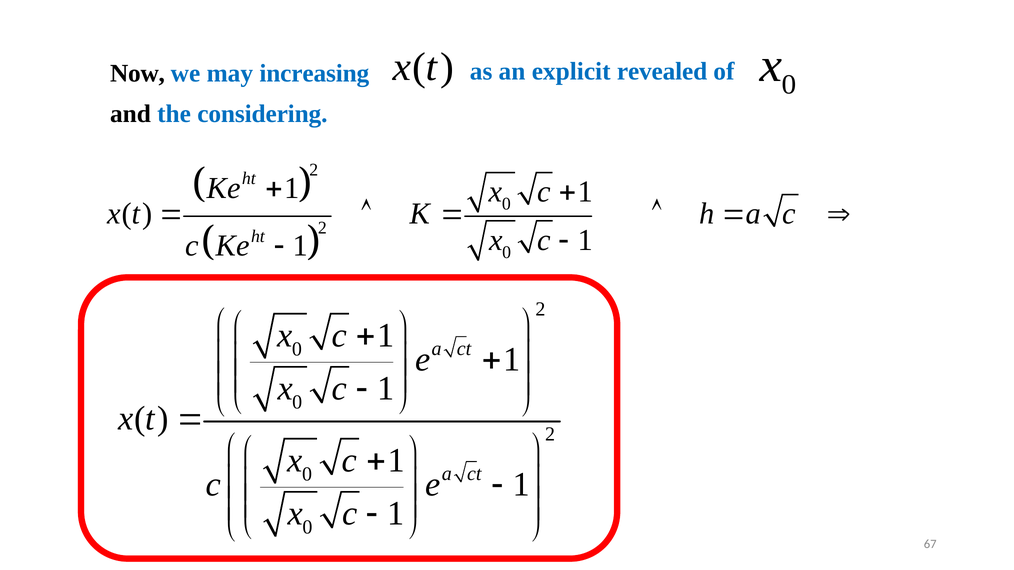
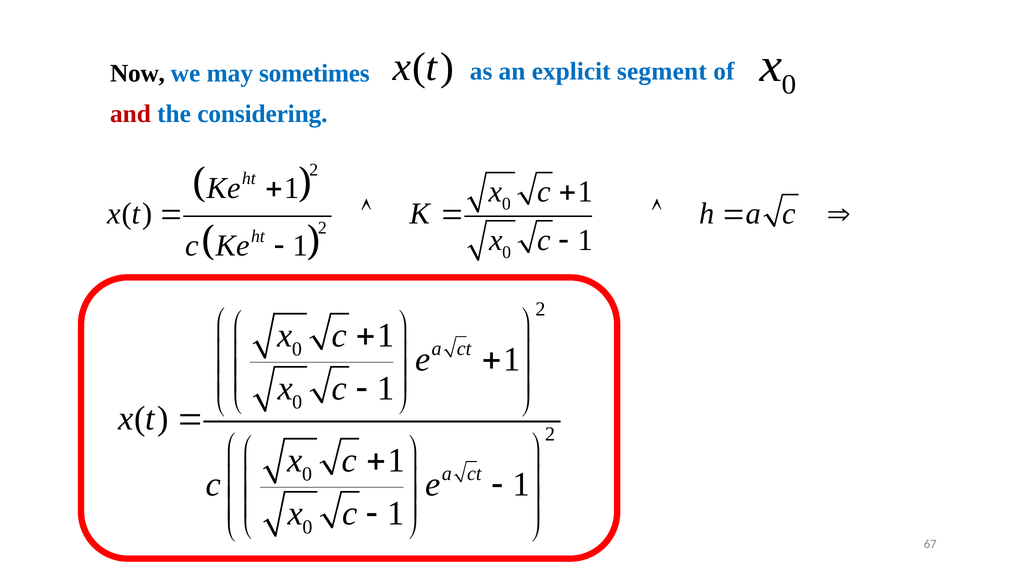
revealed: revealed -> segment
increasing: increasing -> sometimes
and colour: black -> red
